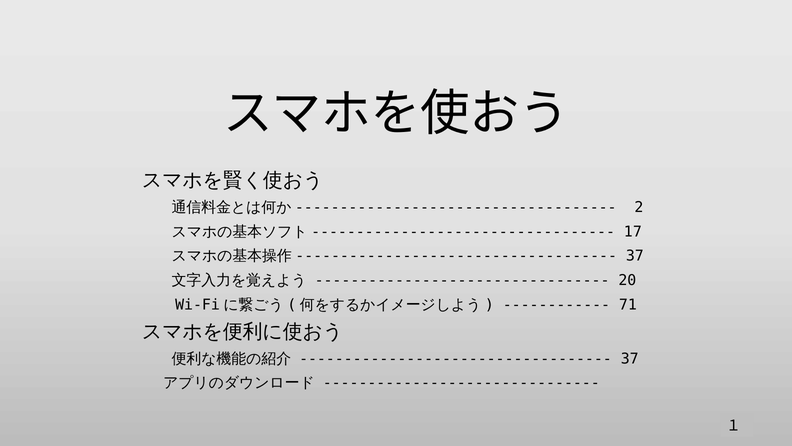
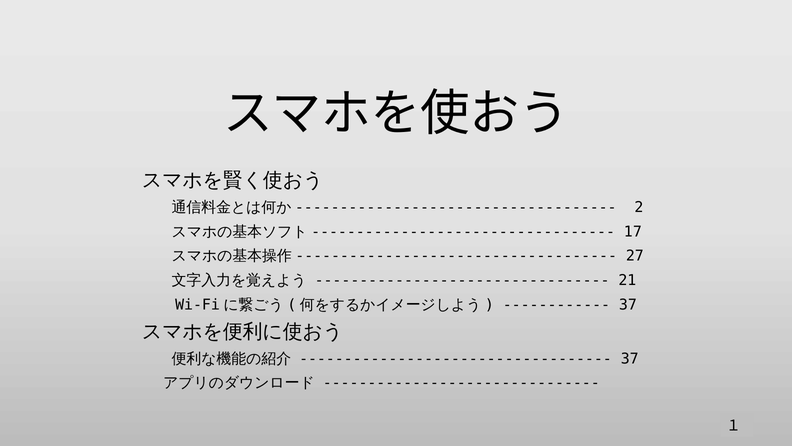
37 at (635, 256): 37 -> 27
20: 20 -> 21
71 at (628, 304): 71 -> 37
